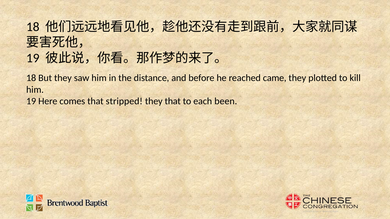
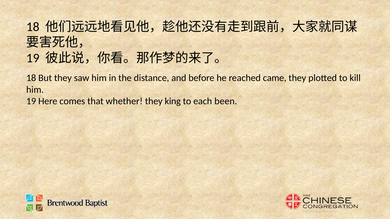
stripped: stripped -> whether
they that: that -> king
